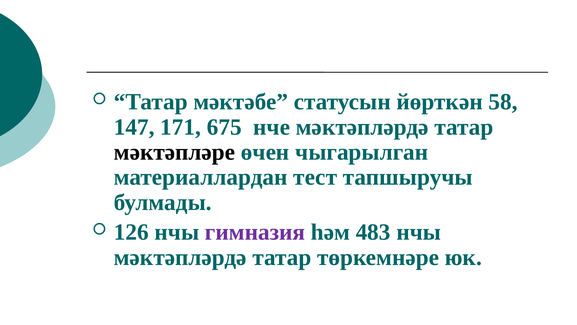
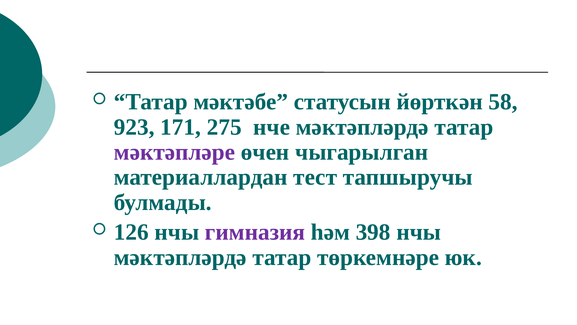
147: 147 -> 923
675: 675 -> 275
мәктәпләре colour: black -> purple
483: 483 -> 398
